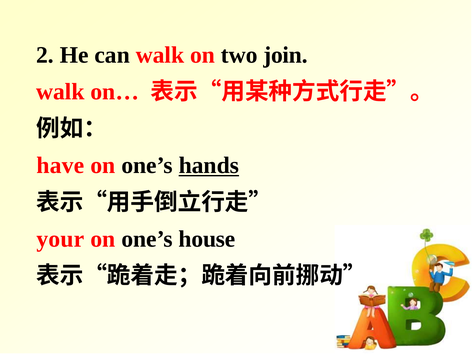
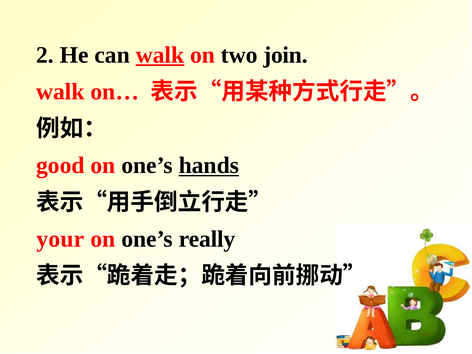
walk at (160, 55) underline: none -> present
have: have -> good
house: house -> really
